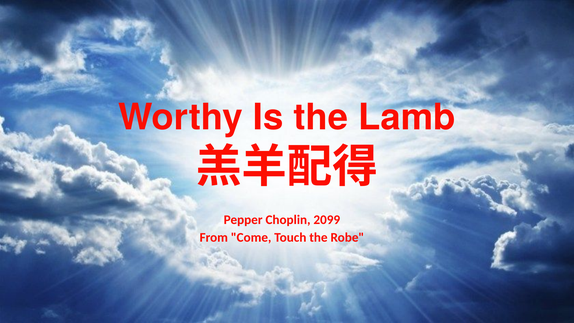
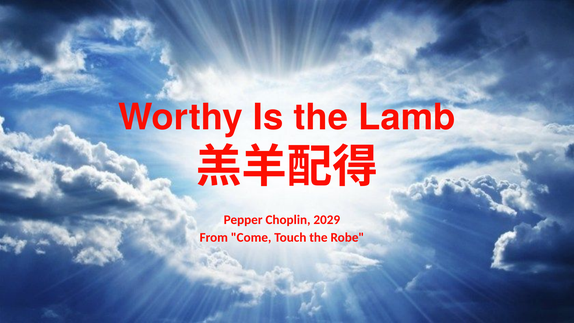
2099: 2099 -> 2029
